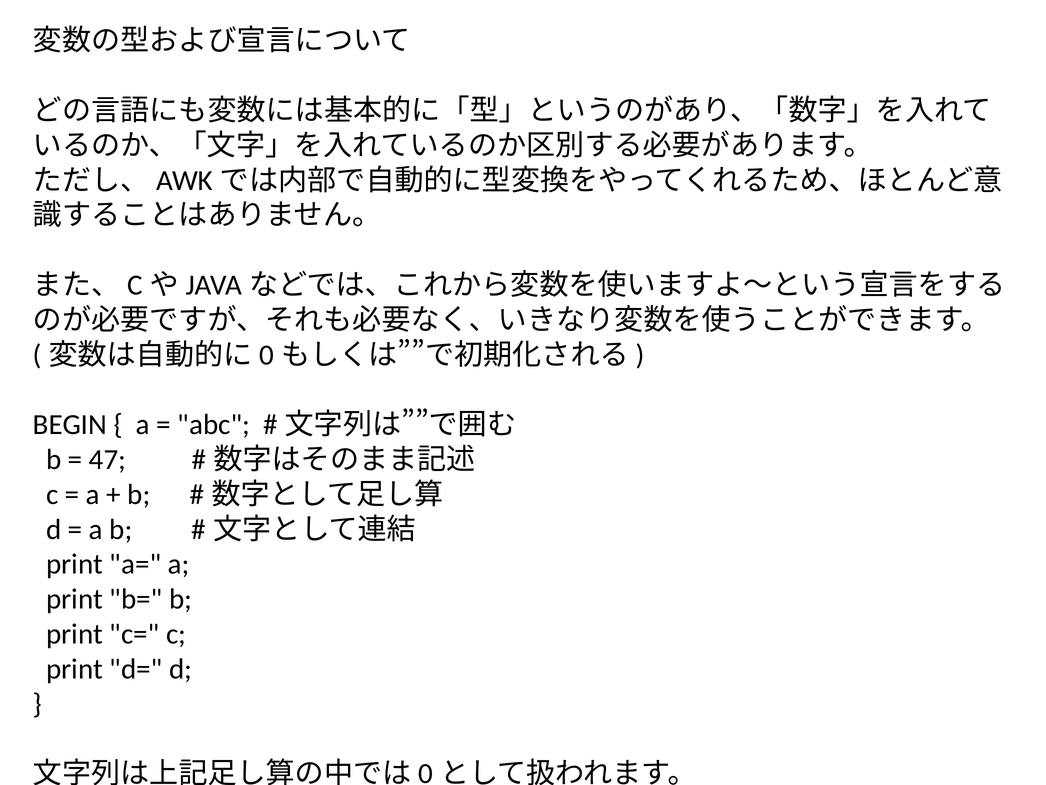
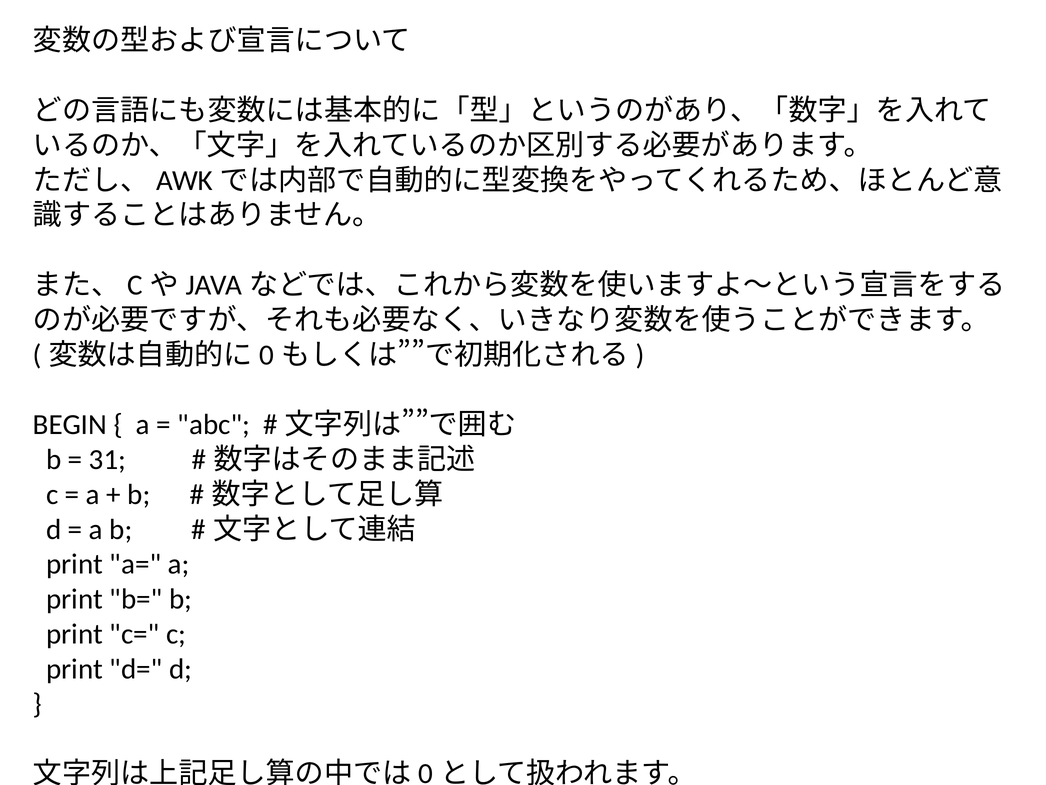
47: 47 -> 31
